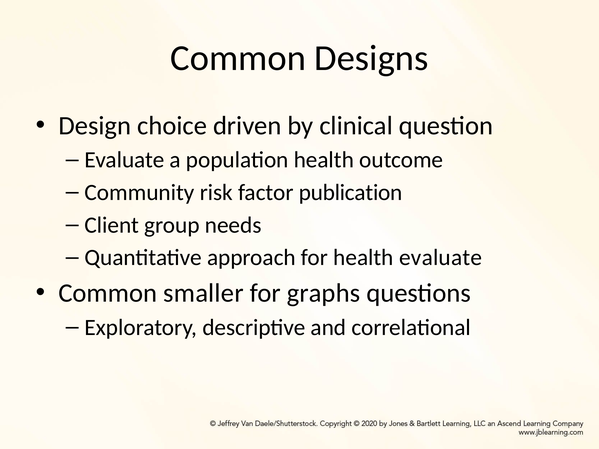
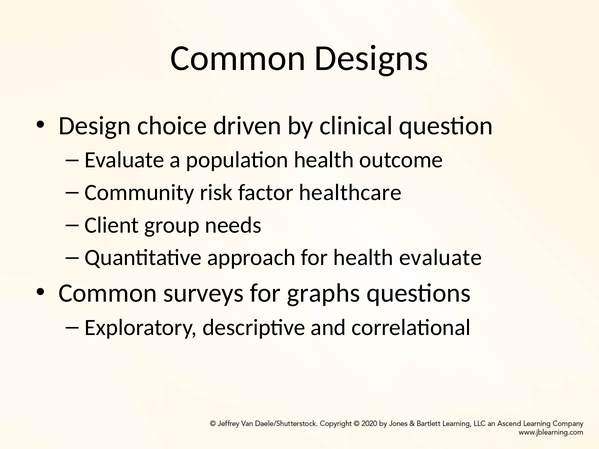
publication: publication -> healthcare
smaller: smaller -> surveys
